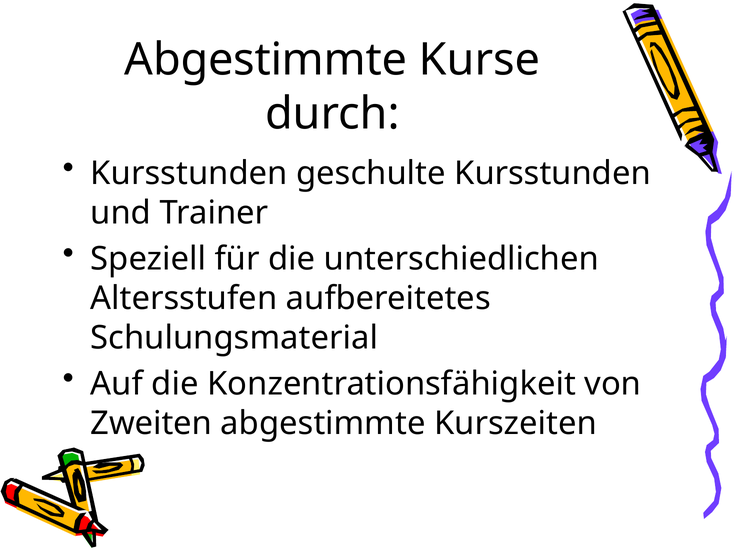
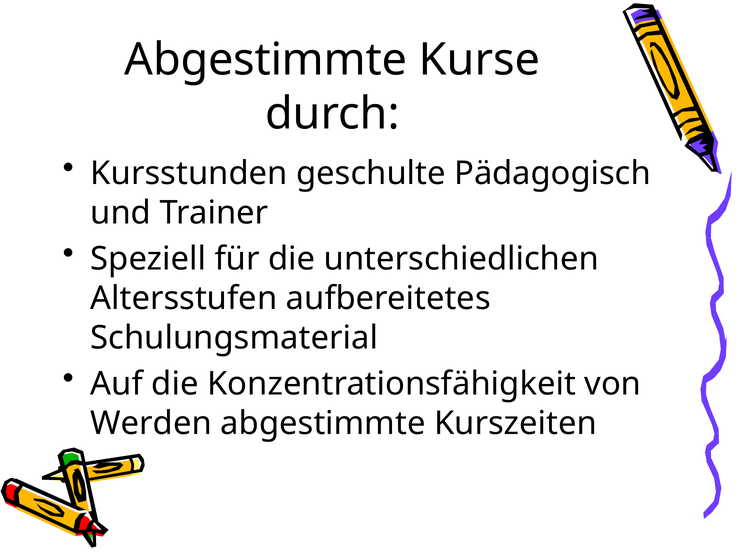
geschulte Kursstunden: Kursstunden -> Pädagogisch
Zweiten: Zweiten -> Werden
